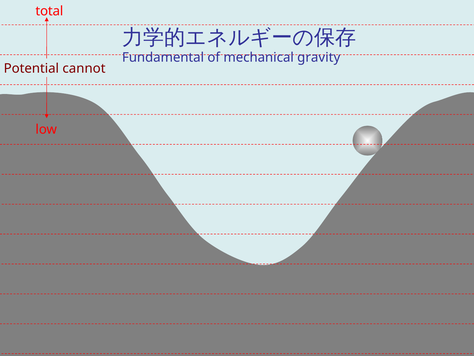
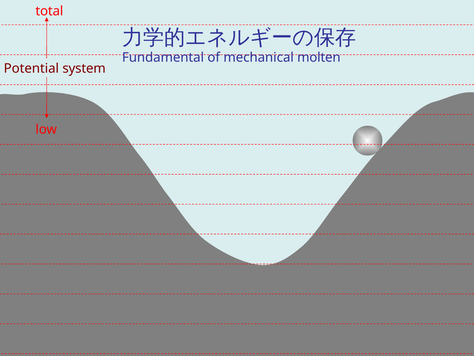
gravity: gravity -> molten
cannot: cannot -> system
